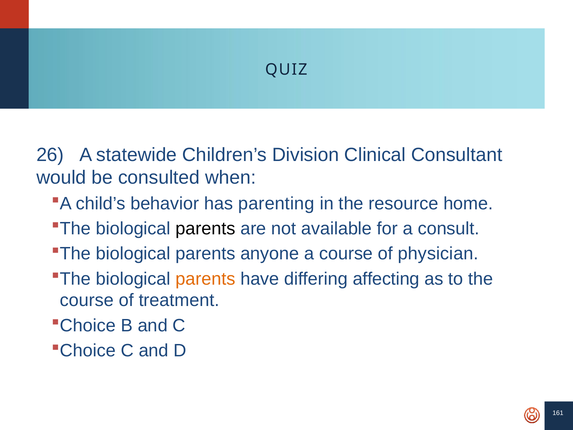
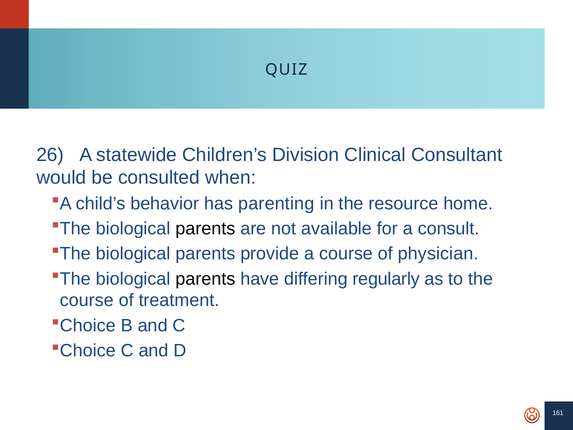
anyone: anyone -> provide
parents at (205, 279) colour: orange -> black
affecting: affecting -> regularly
